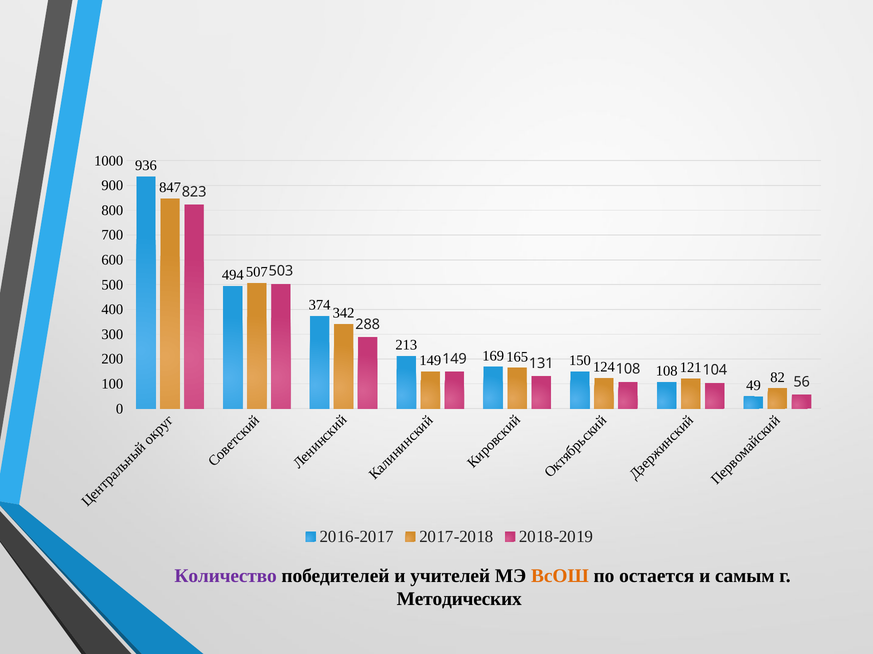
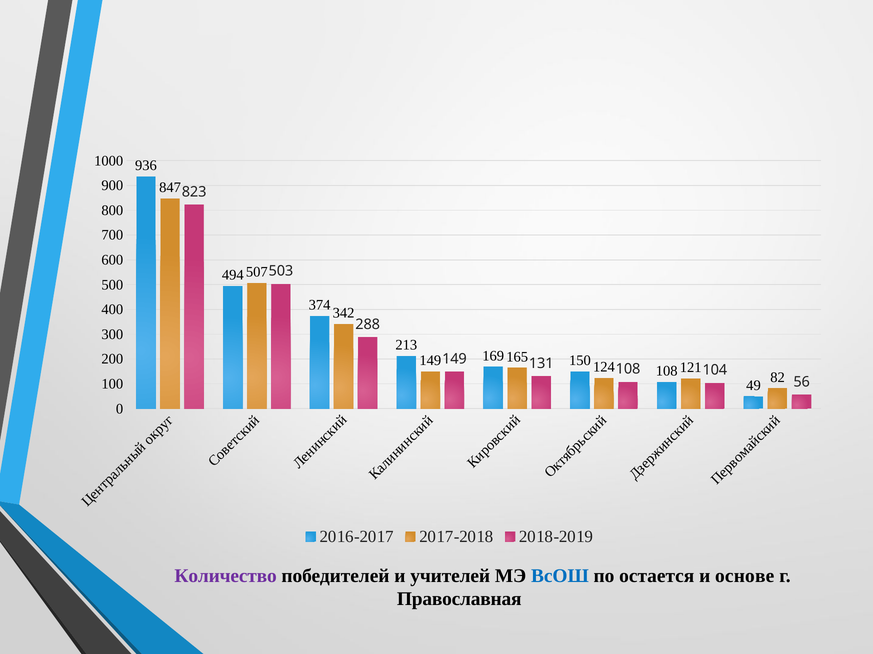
ВсОШ colour: orange -> blue
самым: самым -> основе
Методических: Методических -> Православная
